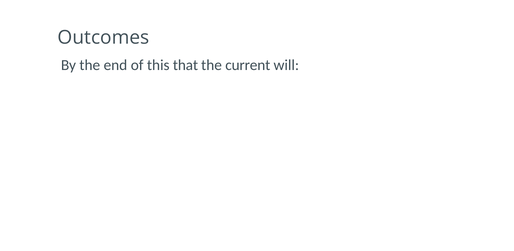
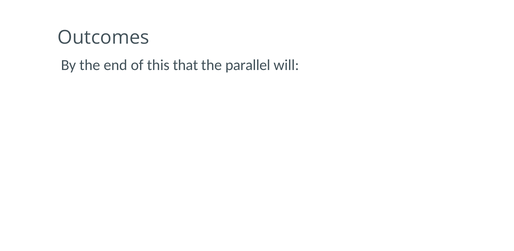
current: current -> parallel
